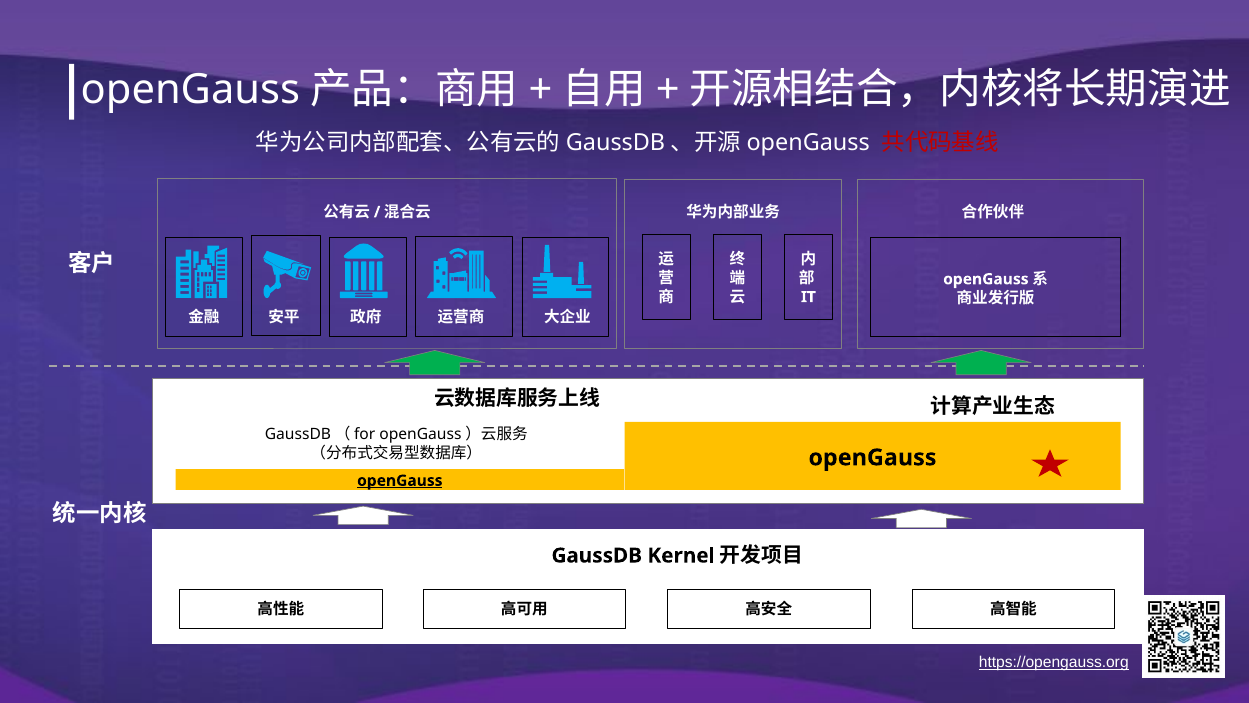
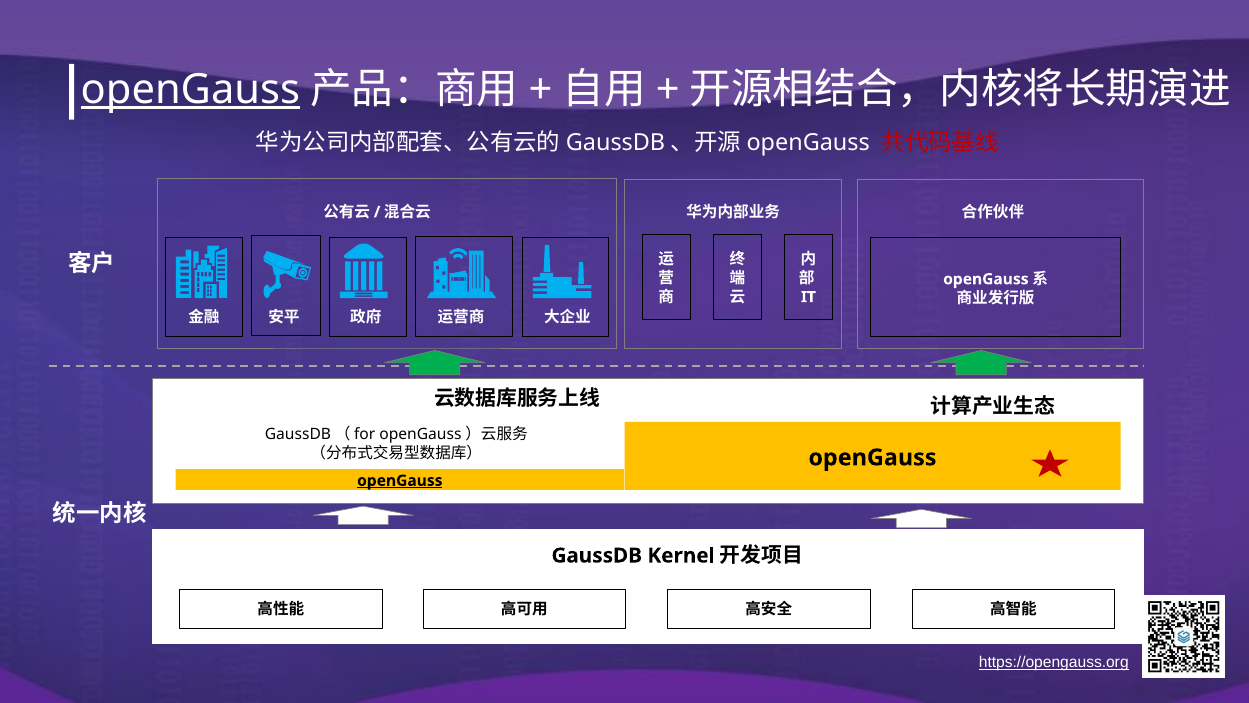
openGauss at (190, 90) underline: none -> present
